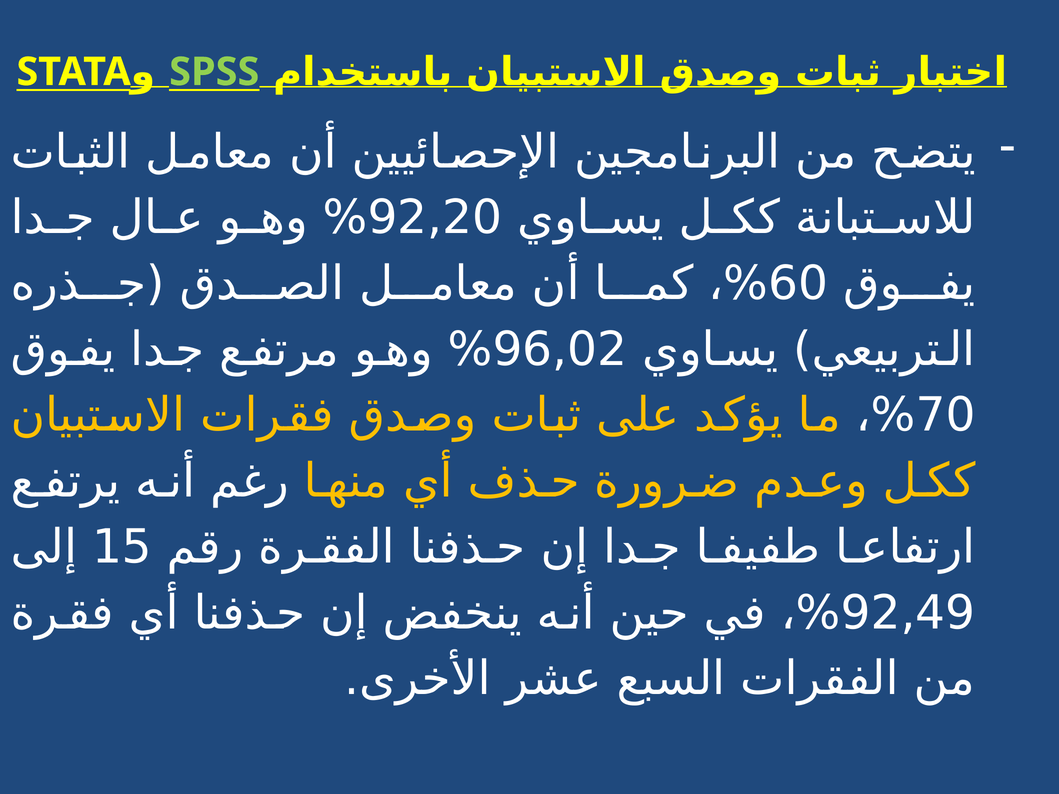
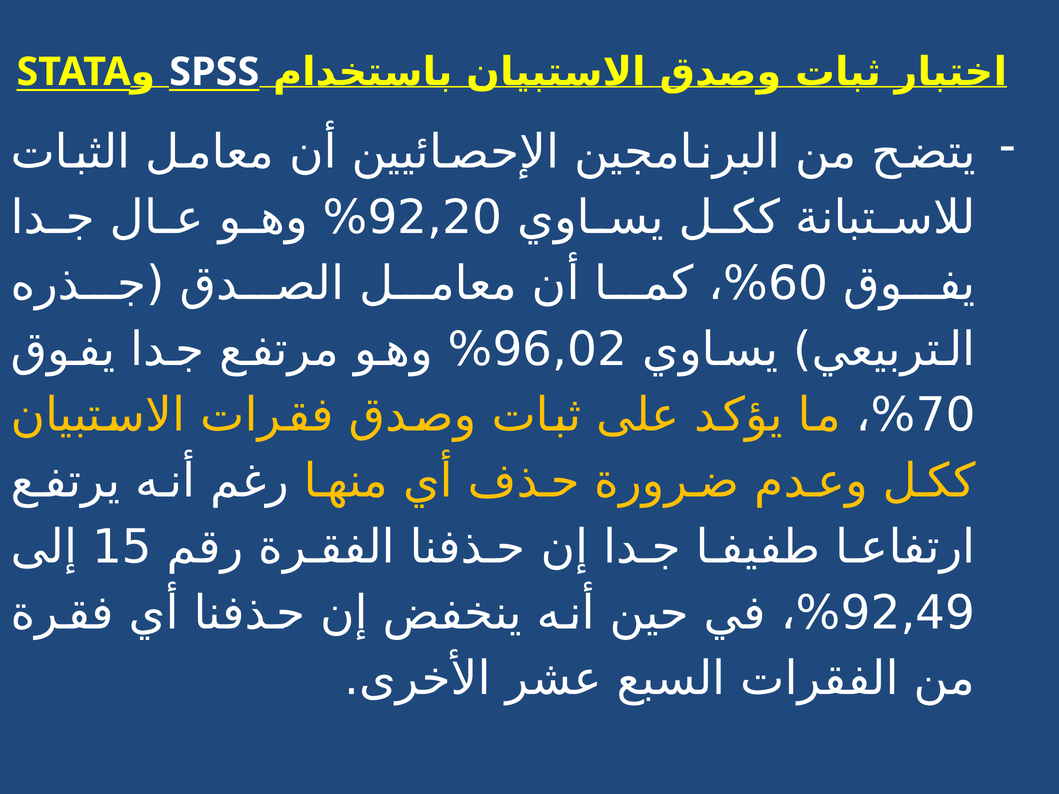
SPSS colour: light green -> white
